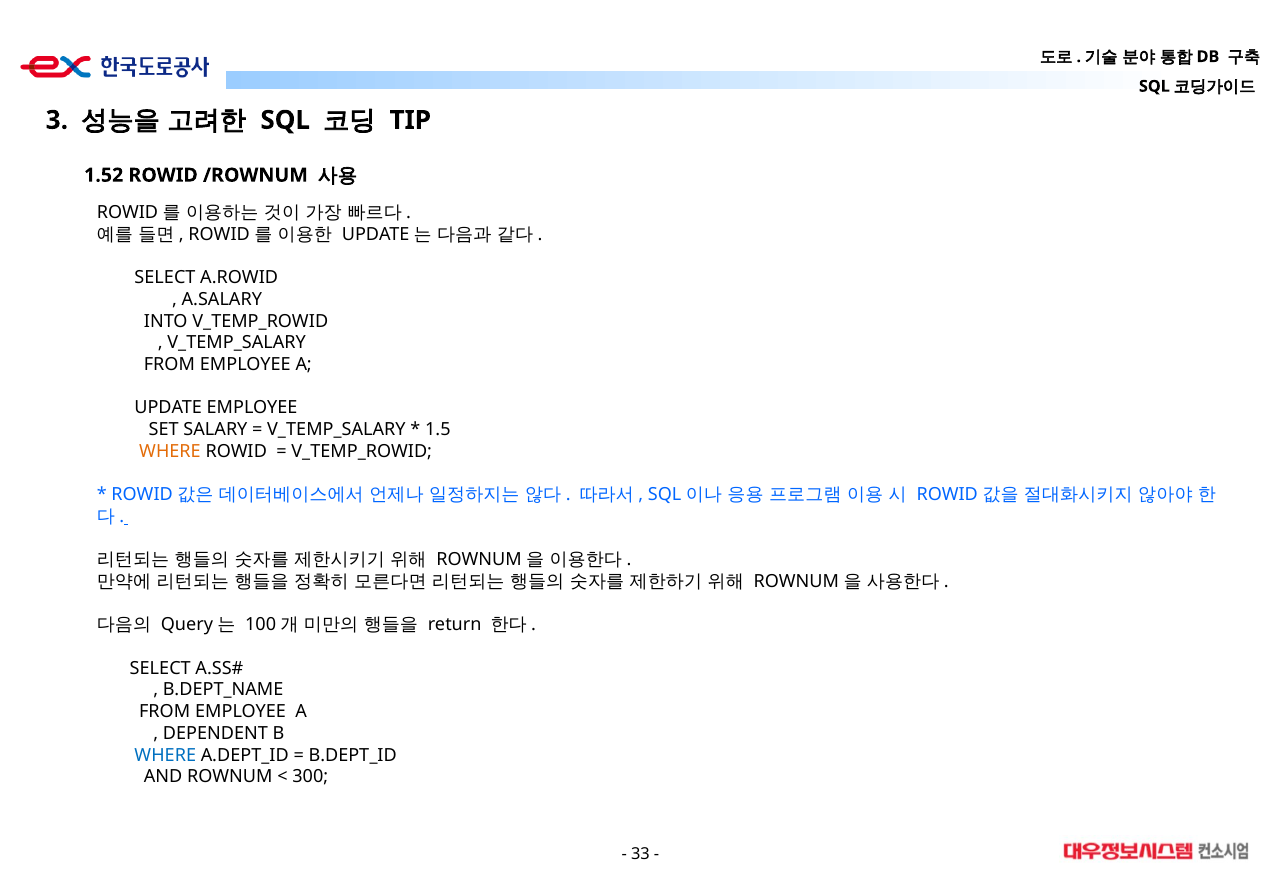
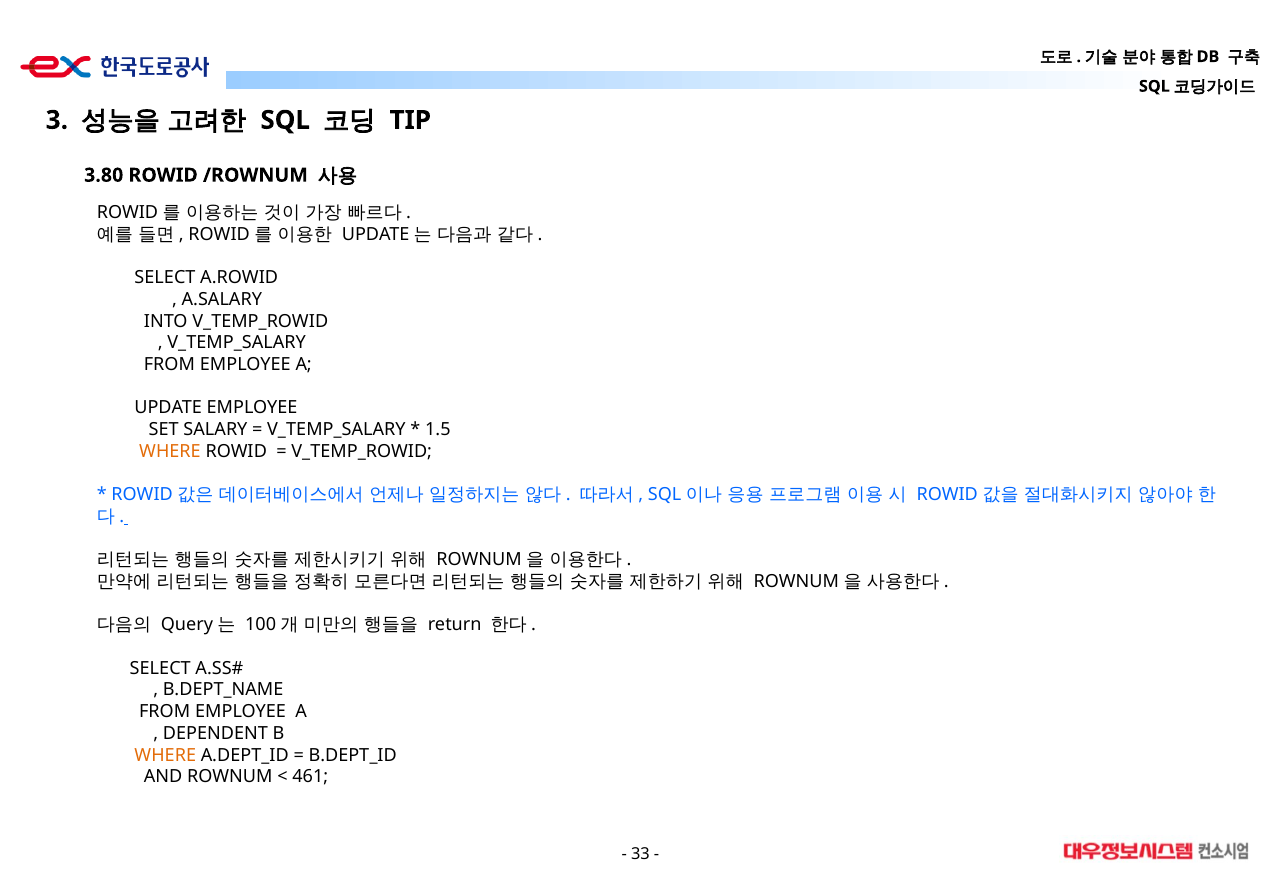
1.52: 1.52 -> 3.80
WHERE at (165, 755) colour: blue -> orange
300: 300 -> 461
